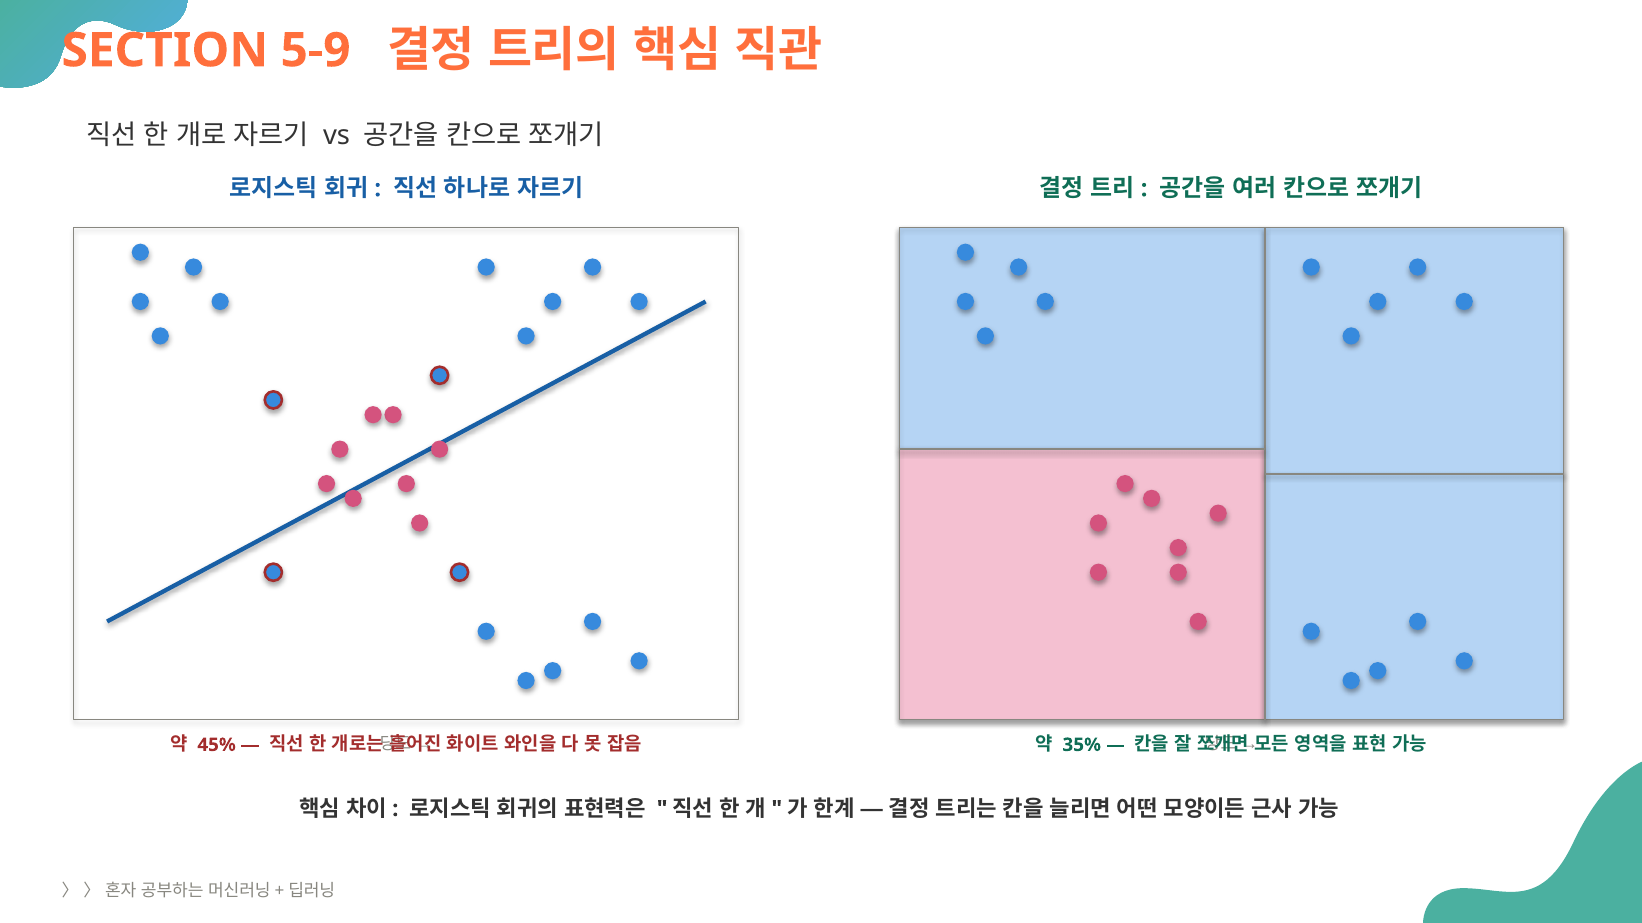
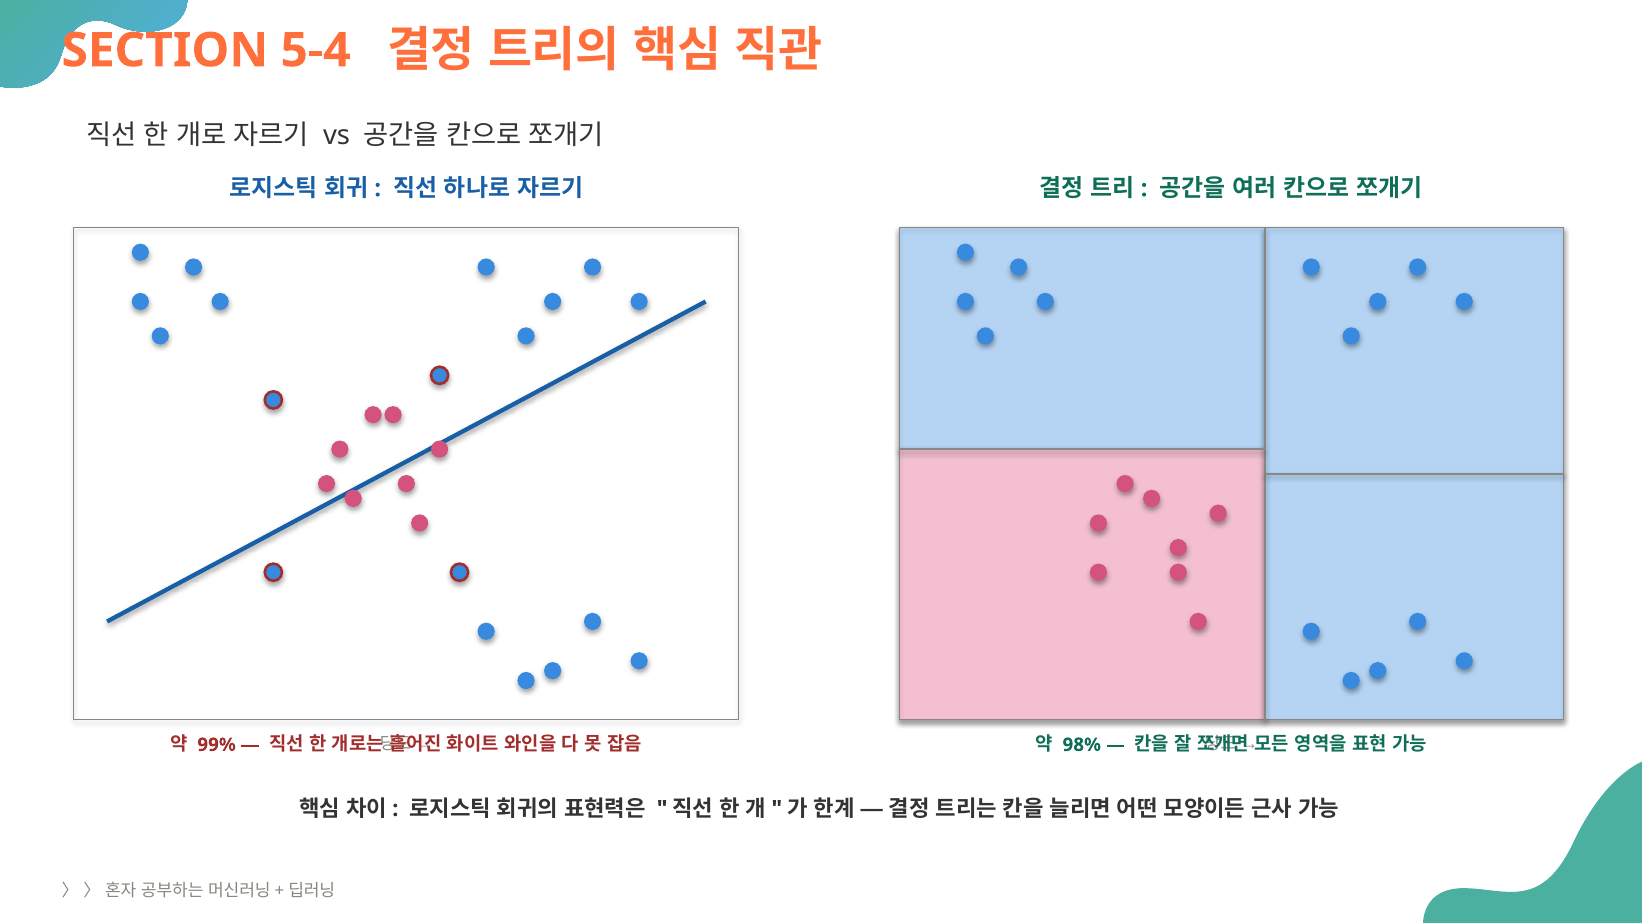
5-9: 5-9 -> 5-4
45%: 45% -> 99%
35%: 35% -> 98%
